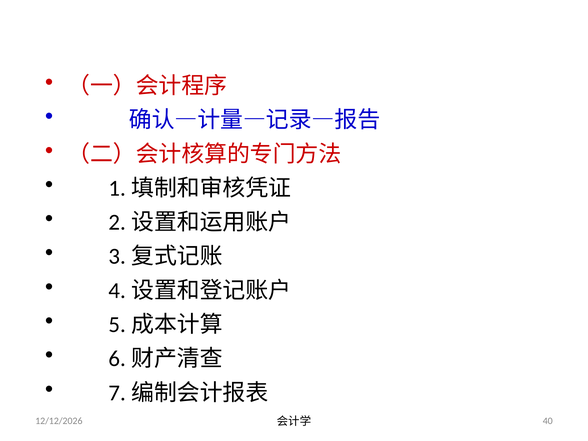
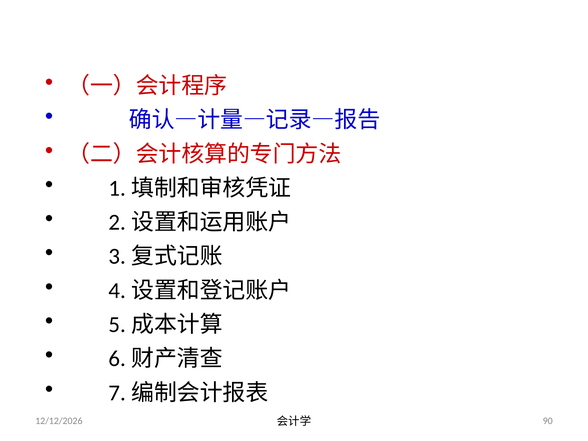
40: 40 -> 90
